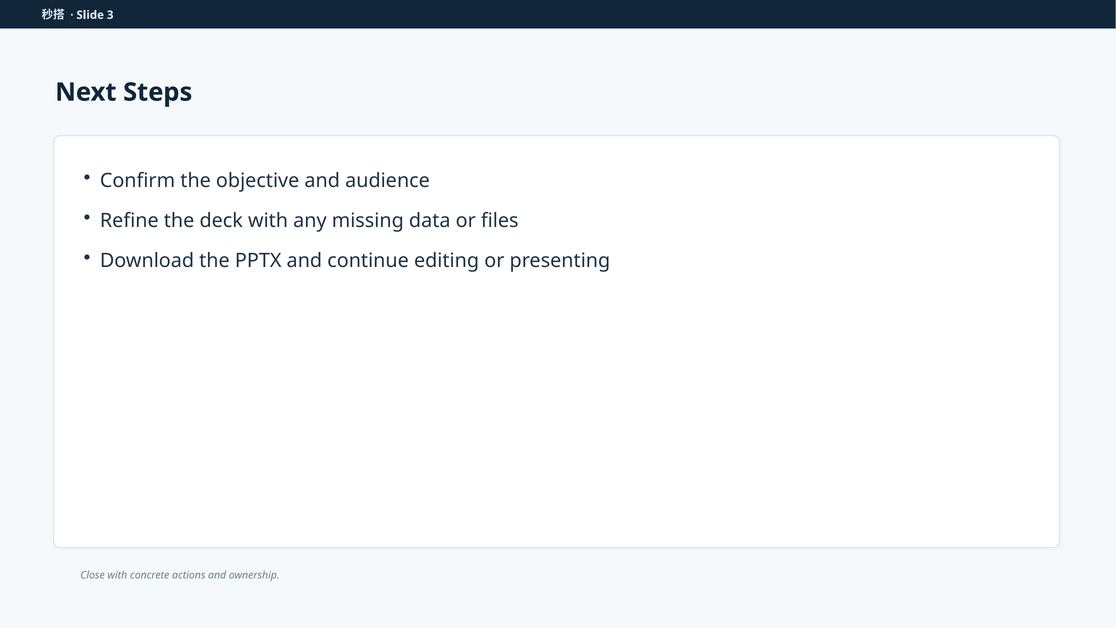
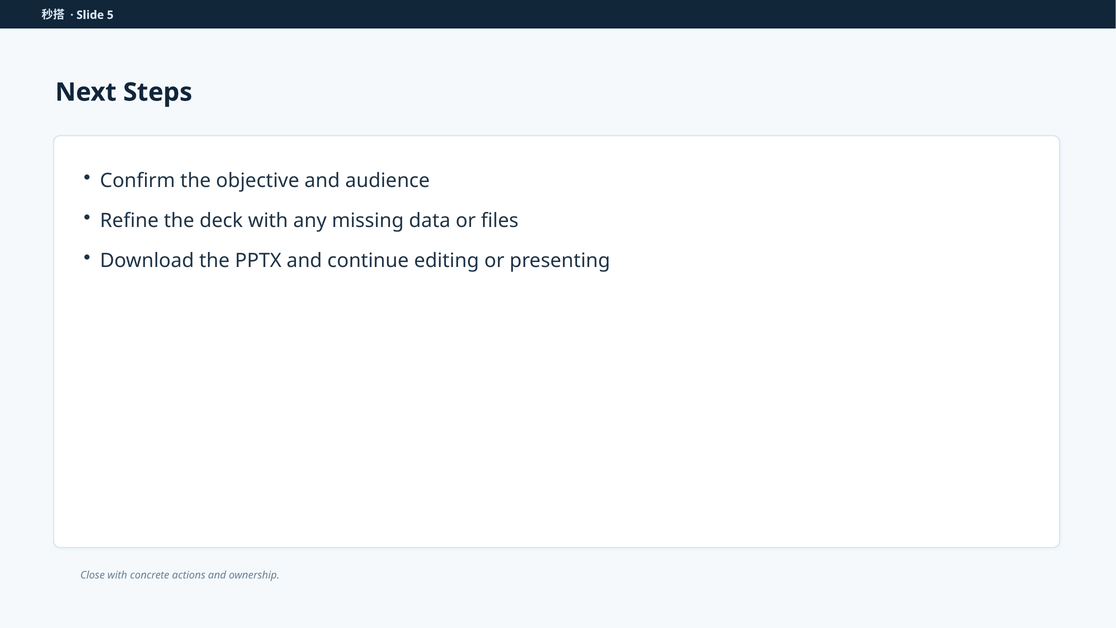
3: 3 -> 5
